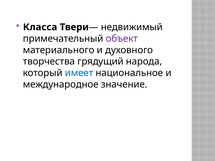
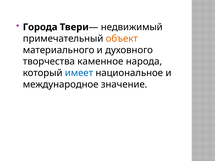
Класса: Класса -> Города
объект colour: purple -> orange
грядущий: грядущий -> каменное
